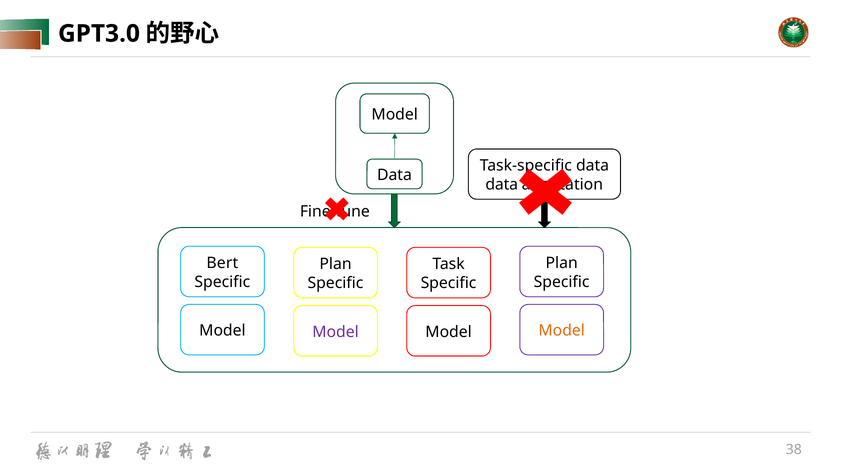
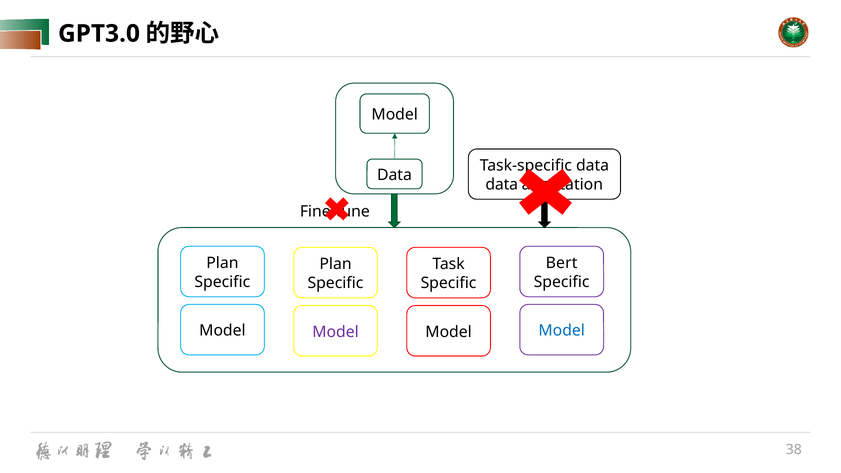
Bert at (222, 263): Bert -> Plan
Plan at (562, 263): Plan -> Bert
Model at (562, 331) colour: orange -> blue
